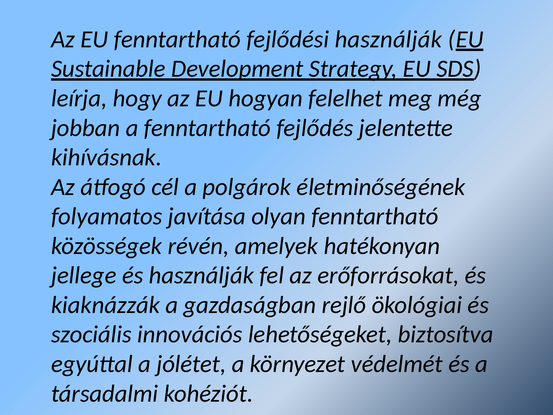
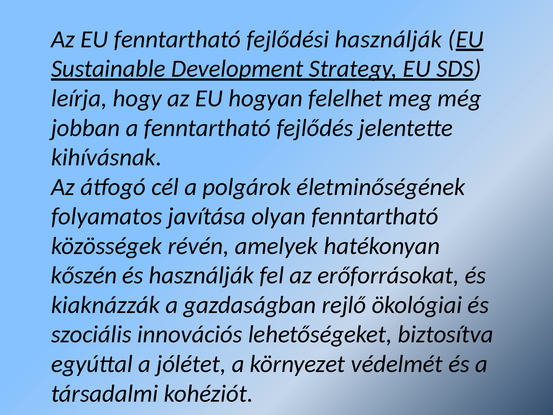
jellege: jellege -> kőszén
